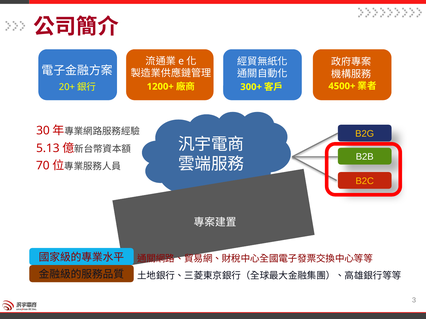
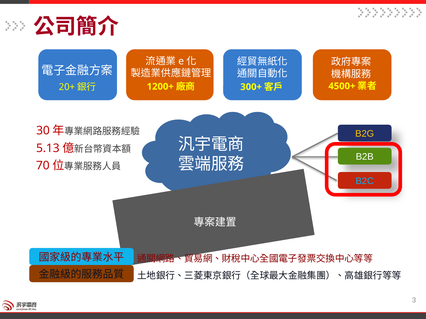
B2C colour: yellow -> light blue
